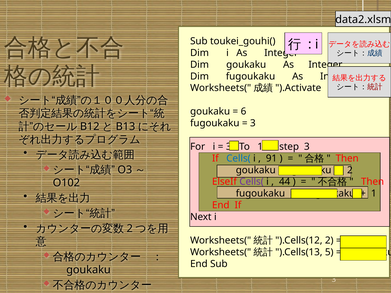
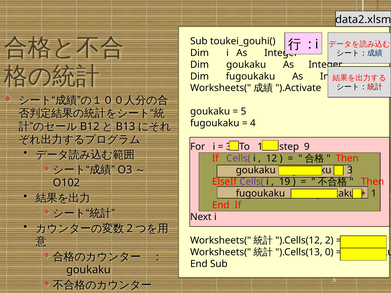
6: 6 -> 5
3 at (253, 123): 3 -> 4
step 3: 3 -> 9
Cells( at (238, 158) colour: blue -> purple
91: 91 -> 12
2 at (350, 170): 2 -> 3
44: 44 -> 19
5: 5 -> 0
